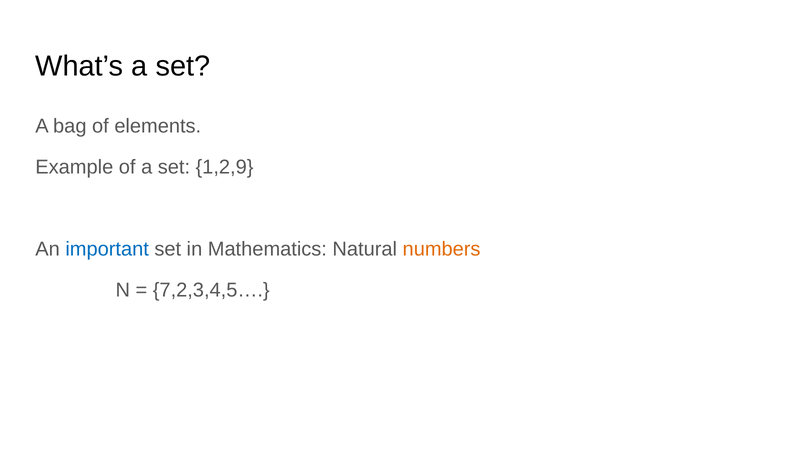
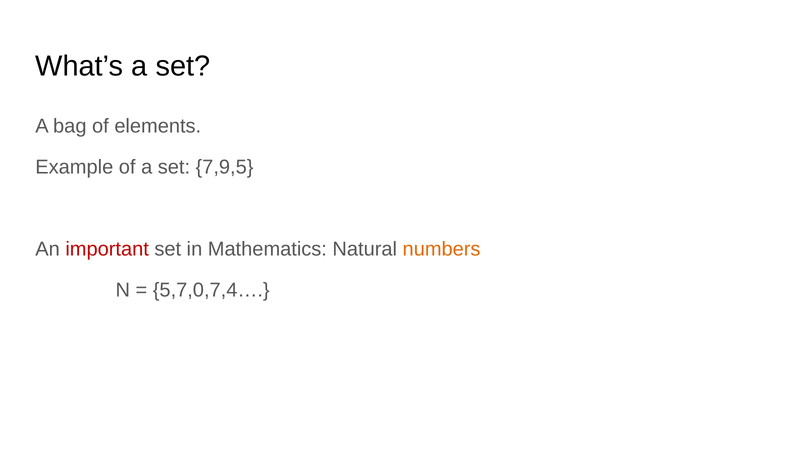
1,2,9: 1,2,9 -> 7,9,5
important colour: blue -> red
7,2,3,4,5…: 7,2,3,4,5… -> 5,7,0,7,4…
